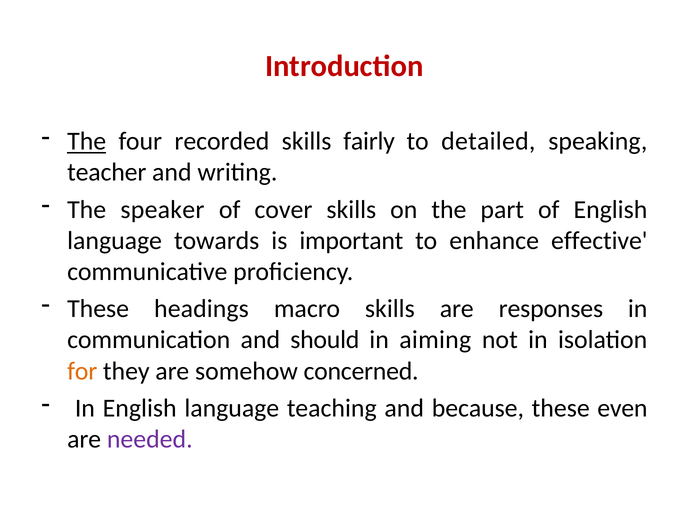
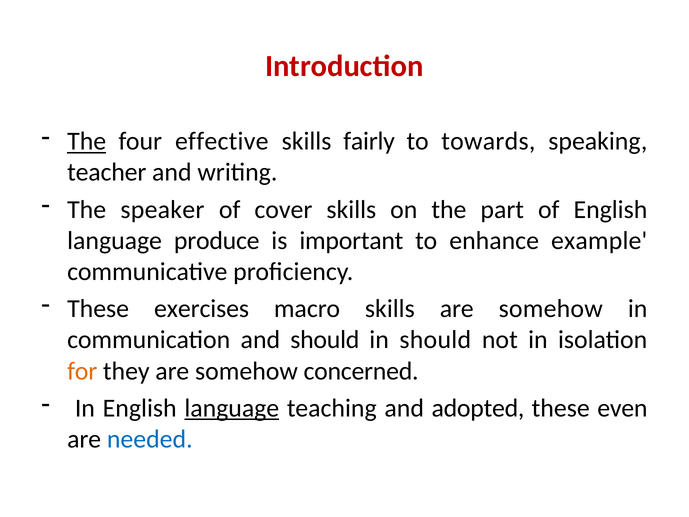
recorded: recorded -> effective
detailed: detailed -> towards
towards: towards -> produce
effective: effective -> example
headings: headings -> exercises
skills are responses: responses -> somehow
in aiming: aiming -> should
language at (232, 408) underline: none -> present
because: because -> adopted
needed colour: purple -> blue
